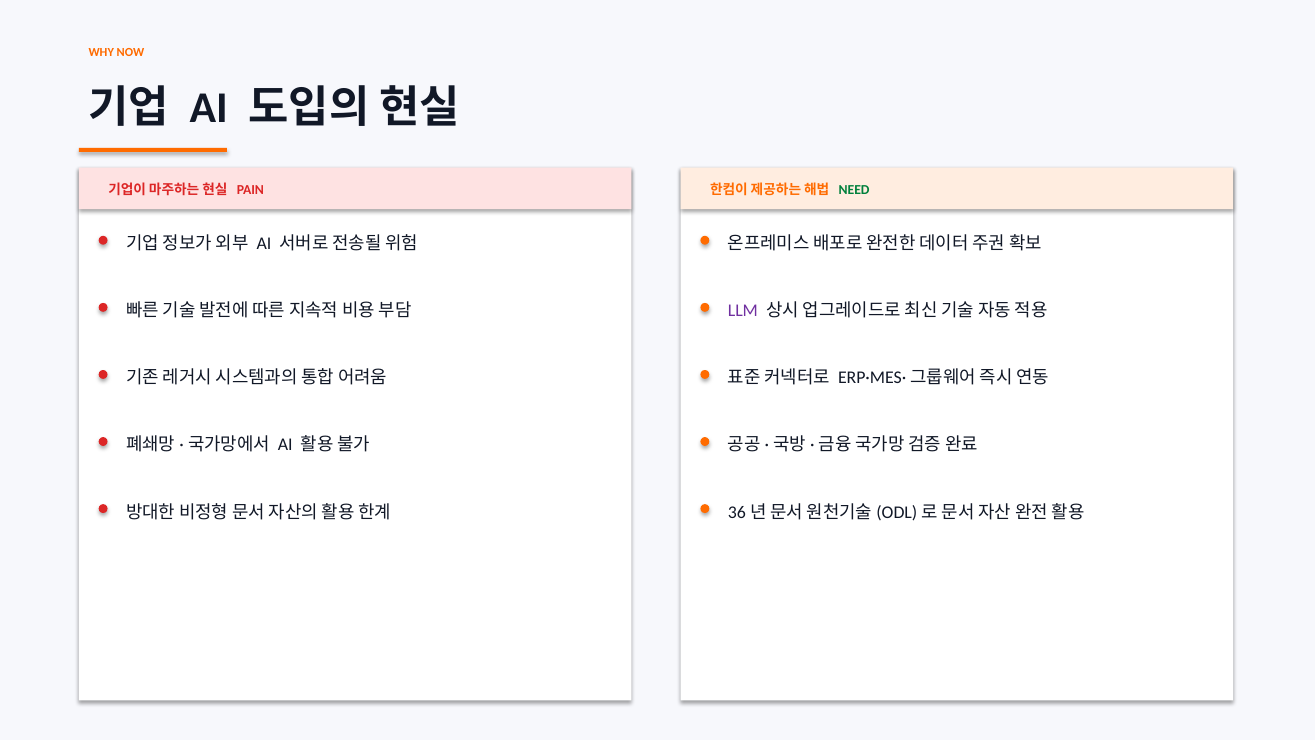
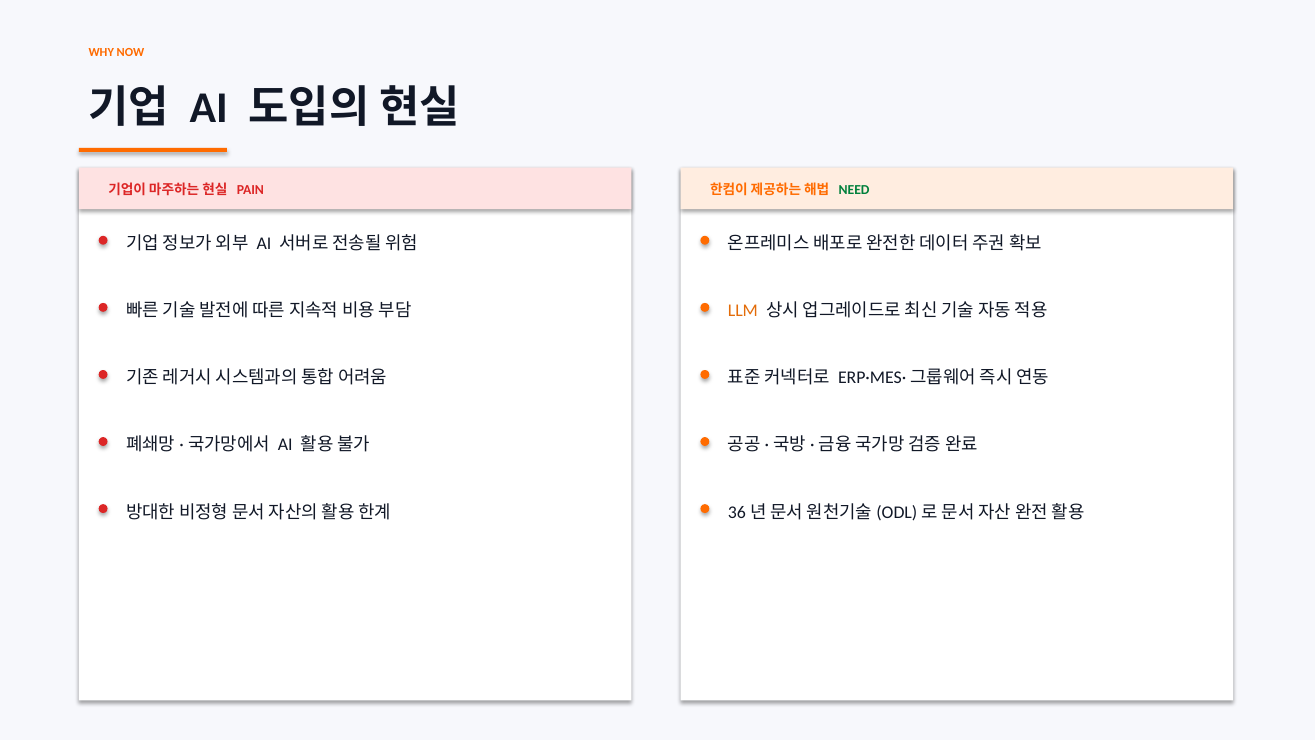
LLM colour: purple -> orange
